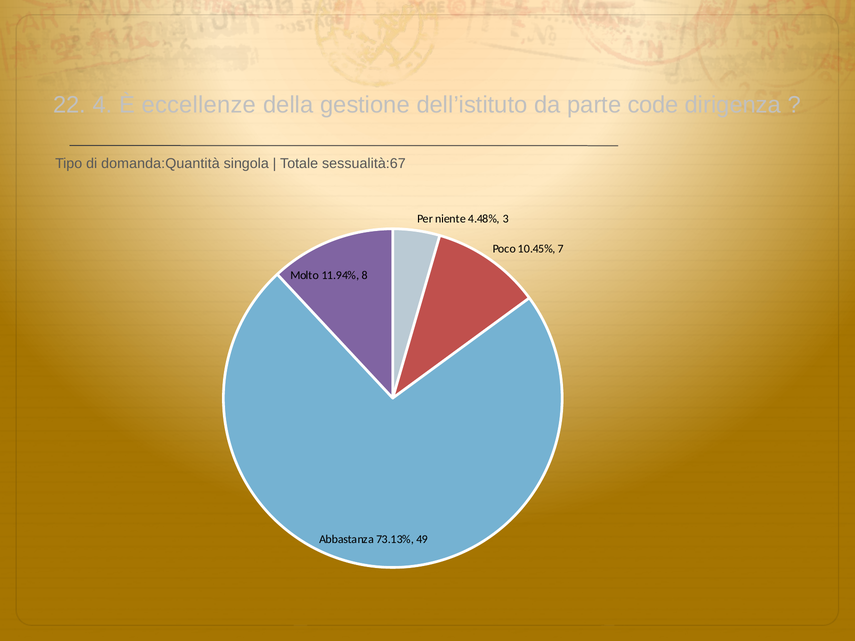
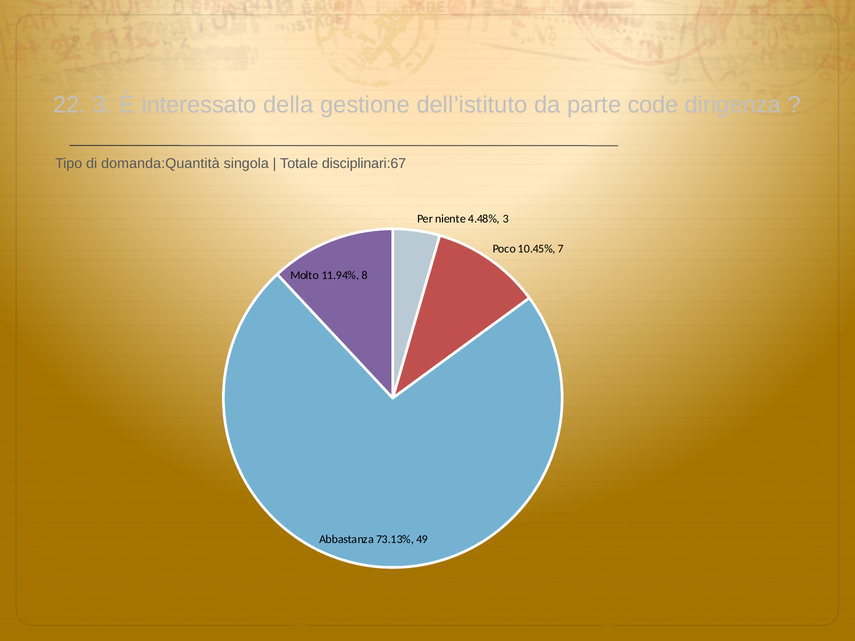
22 4: 4 -> 3
eccellenze: eccellenze -> interessato
sessualità:67: sessualità:67 -> disciplinari:67
